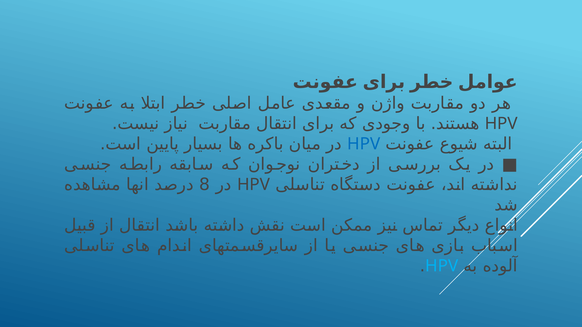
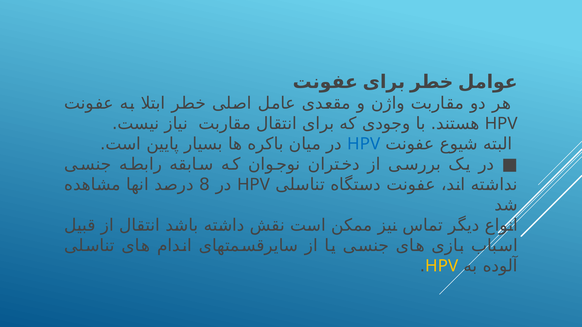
HPV at (442, 266) colour: light blue -> yellow
